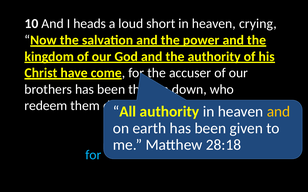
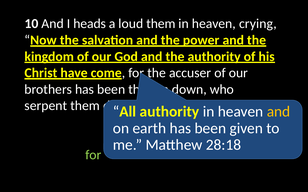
loud short: short -> them
redeem: redeem -> serpent
for at (93, 155) colour: light blue -> light green
